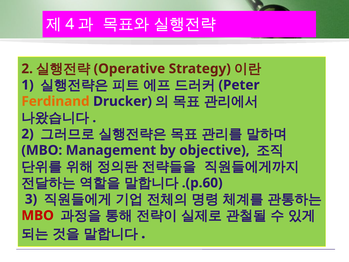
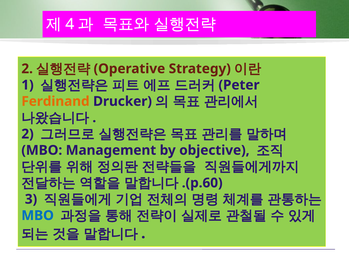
MBO at (38, 215) colour: red -> blue
